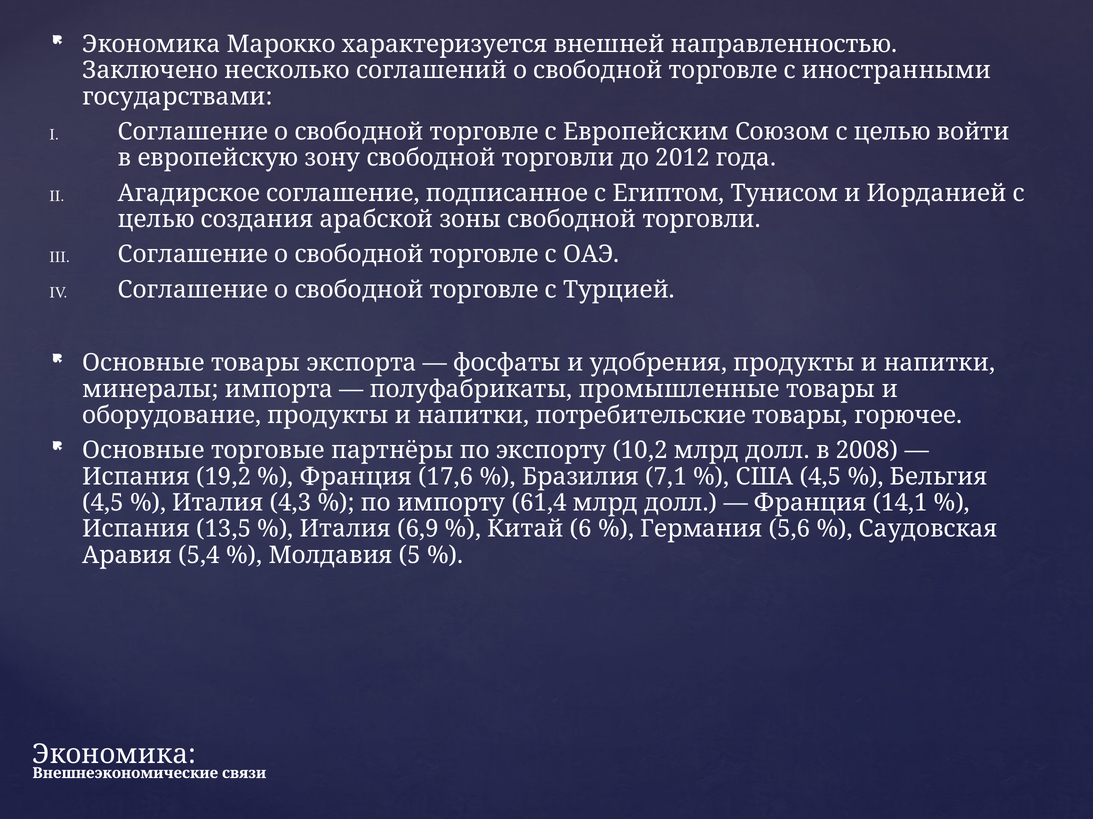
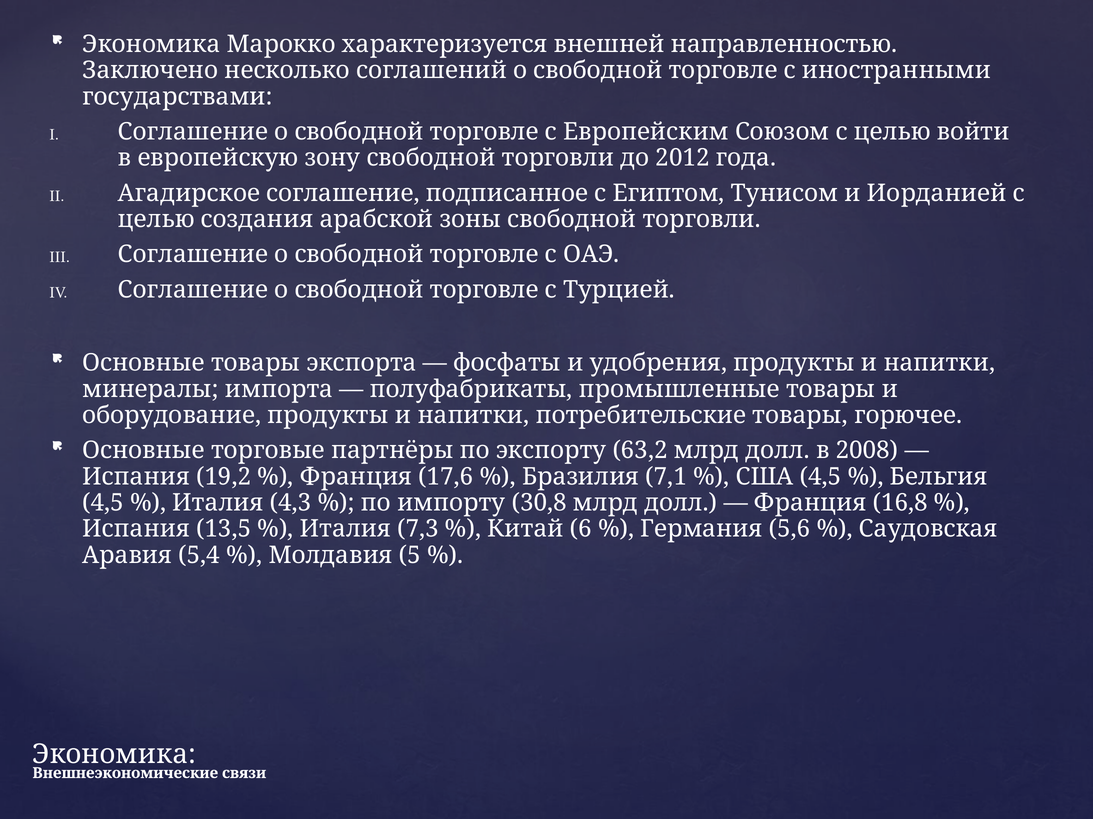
10,2: 10,2 -> 63,2
61,4: 61,4 -> 30,8
14,1: 14,1 -> 16,8
6,9: 6,9 -> 7,3
